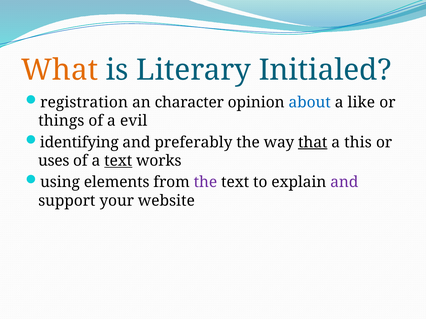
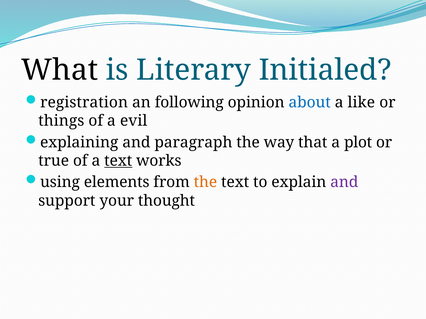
What colour: orange -> black
character: character -> following
identifying: identifying -> explaining
preferably: preferably -> paragraph
that underline: present -> none
this: this -> plot
uses: uses -> true
the at (205, 182) colour: purple -> orange
website: website -> thought
